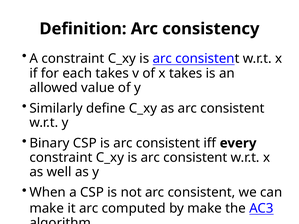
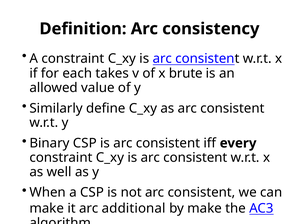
x takes: takes -> brute
computed: computed -> additional
